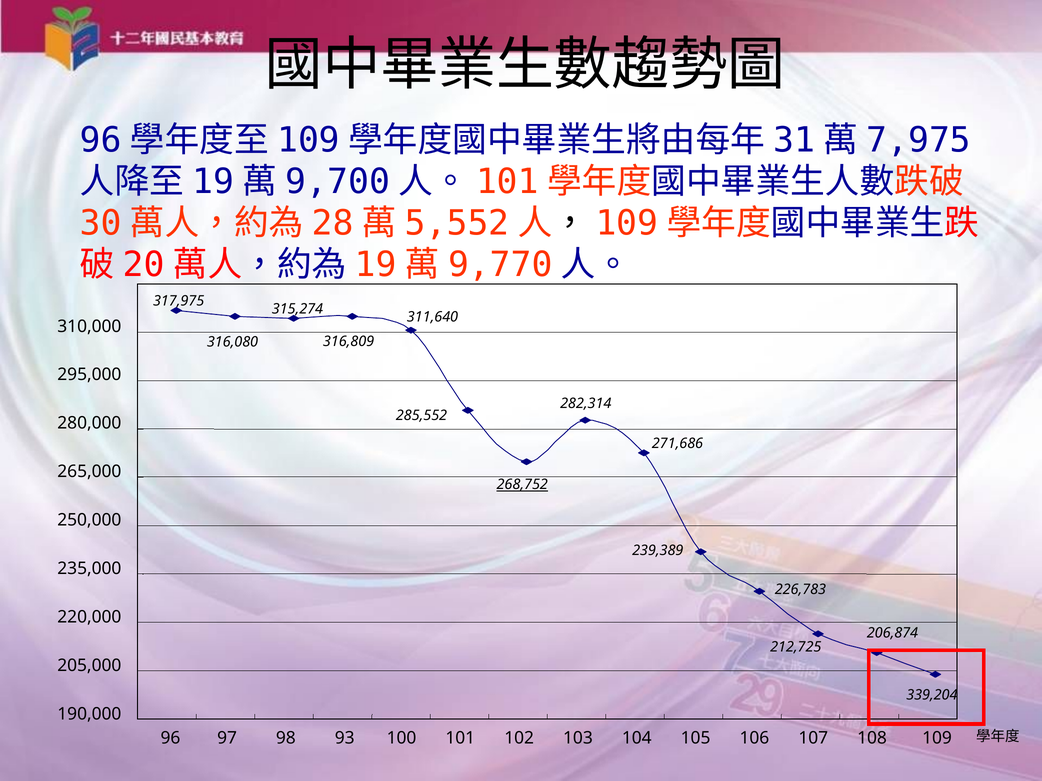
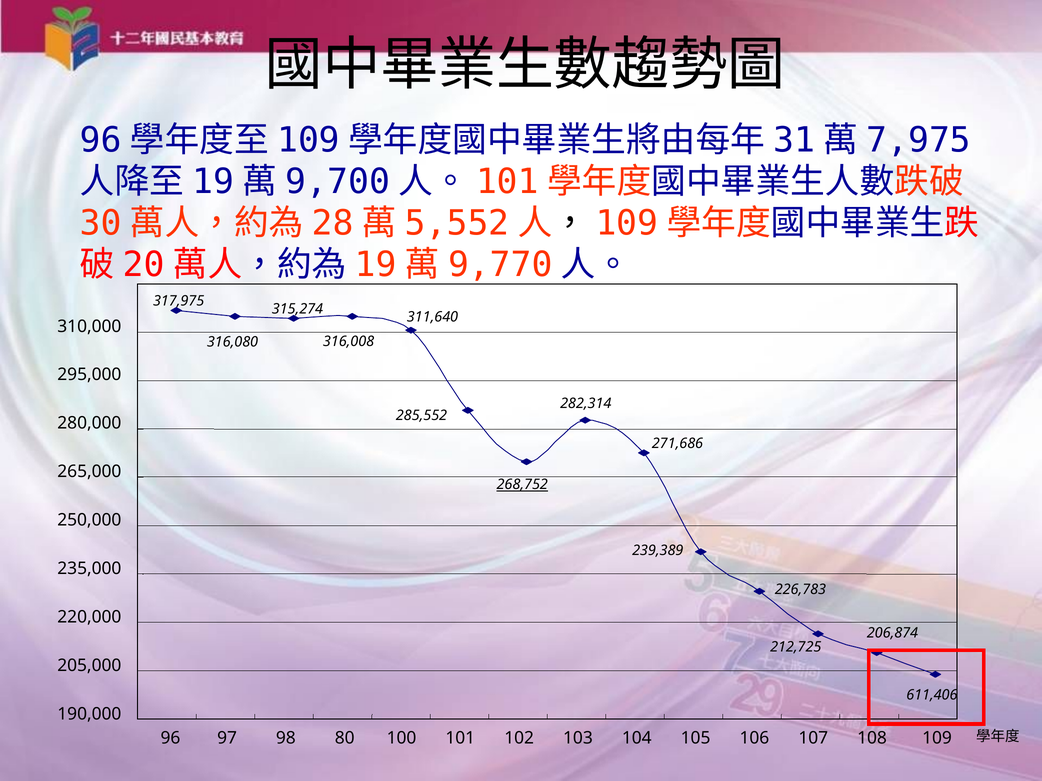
316,809: 316,809 -> 316,008
339,204: 339,204 -> 611,406
93: 93 -> 80
